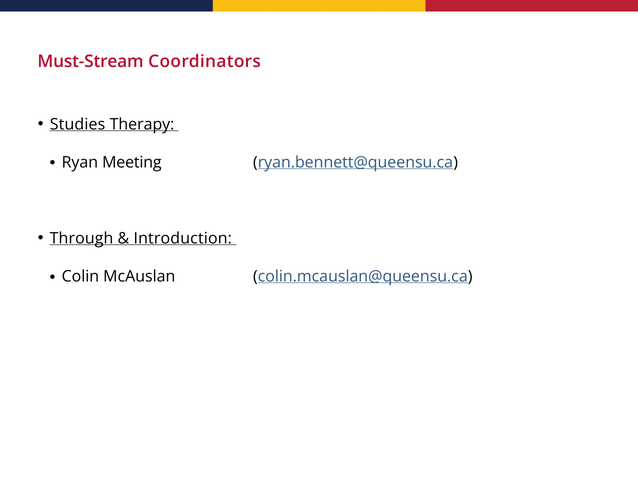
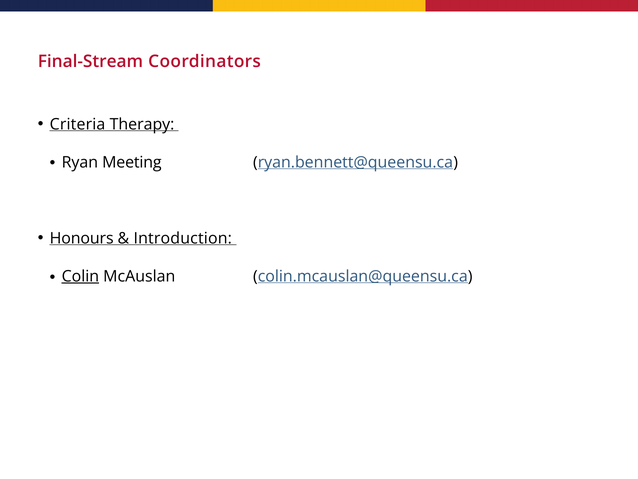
Must-Stream: Must-Stream -> Final-Stream
Studies: Studies -> Criteria
Through: Through -> Honours
Colin underline: none -> present
